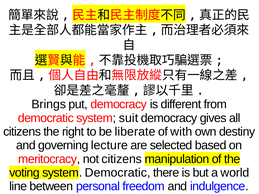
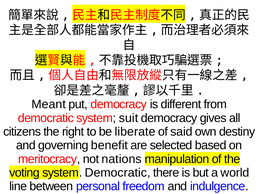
Brings: Brings -> Meant
with: with -> said
lecture: lecture -> benefit
not citizens: citizens -> nations
